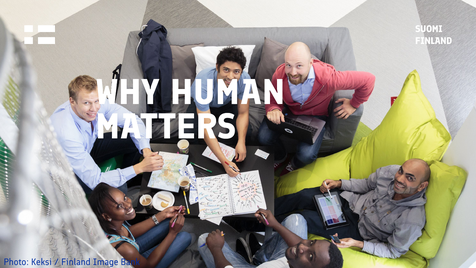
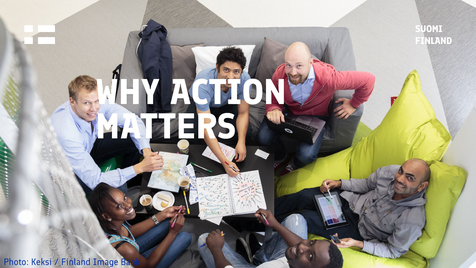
HUMAN: HUMAN -> ACTION
